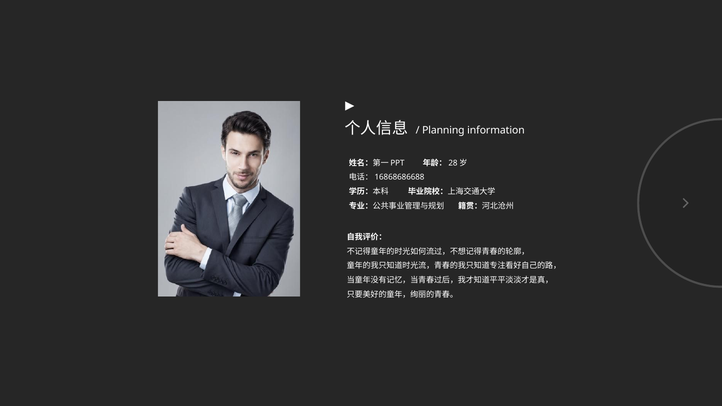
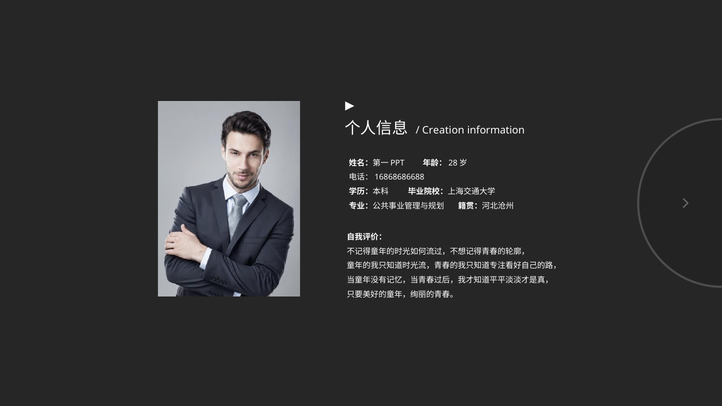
Planning: Planning -> Creation
